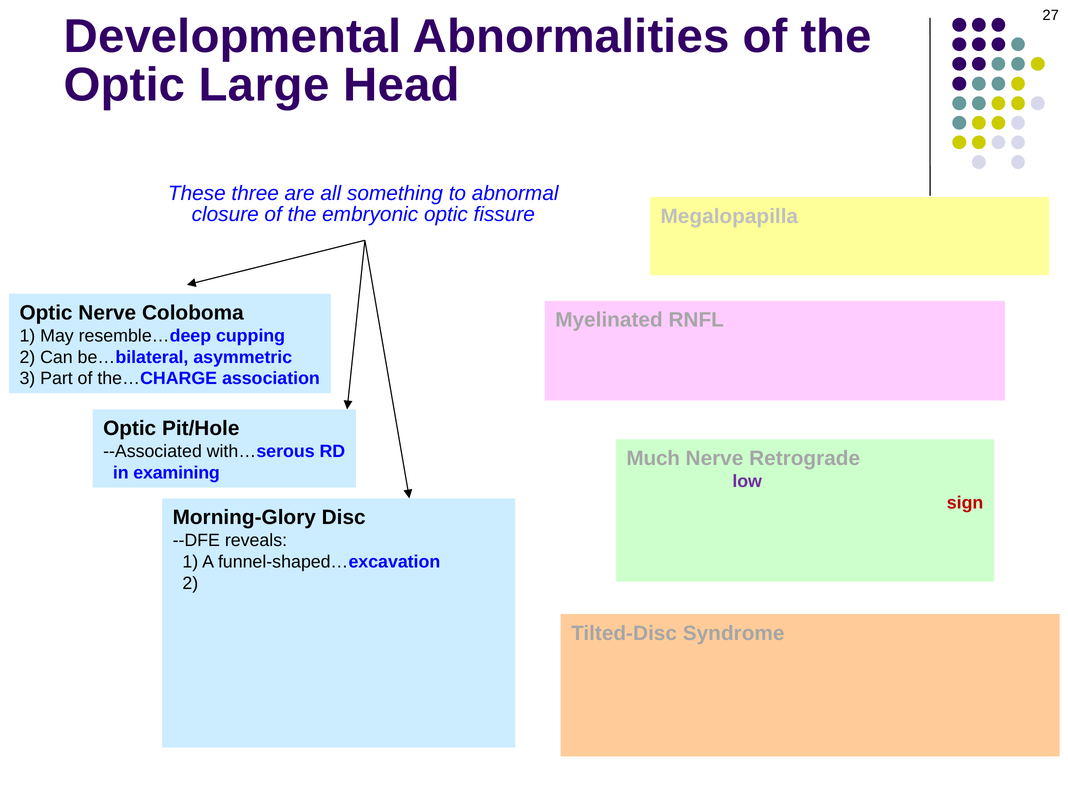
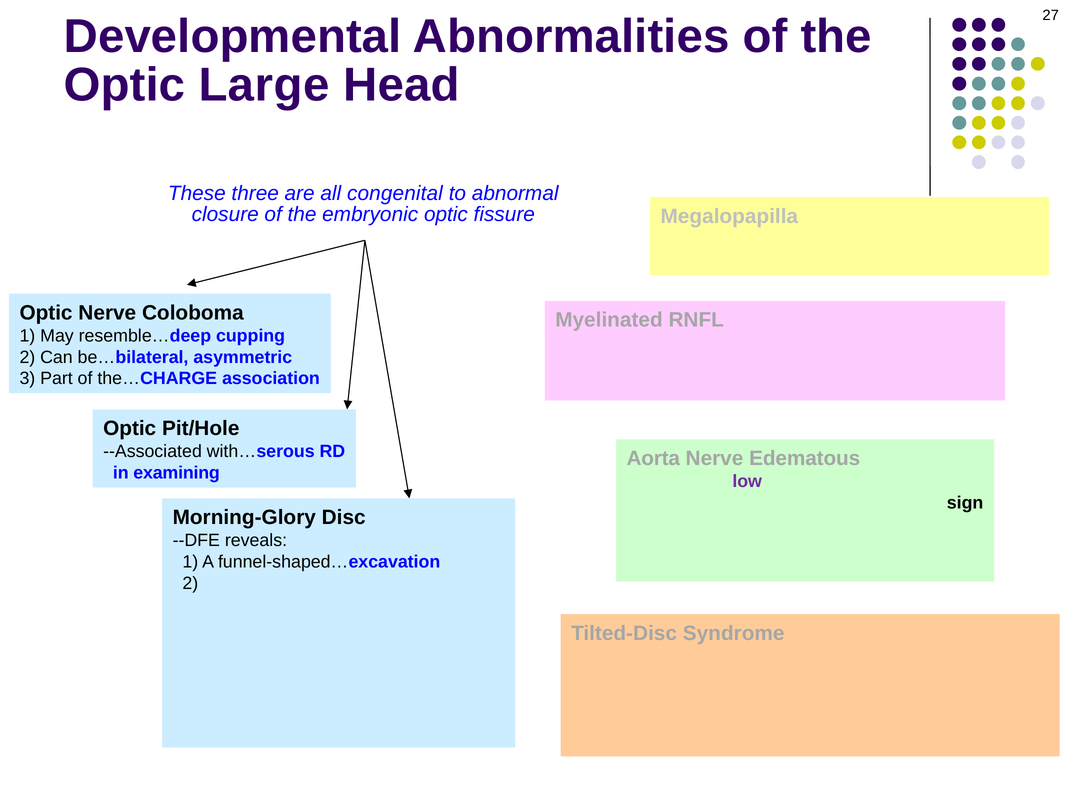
something: something -> congenital
Much: Much -> Aorta
Retrograde: Retrograde -> Edematous
sign colour: red -> black
